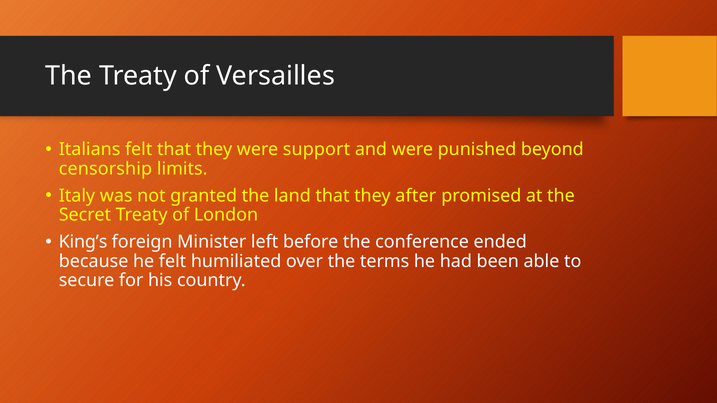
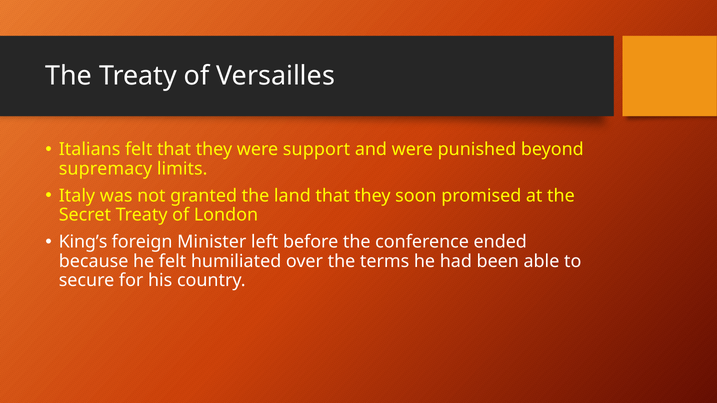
censorship: censorship -> supremacy
after: after -> soon
